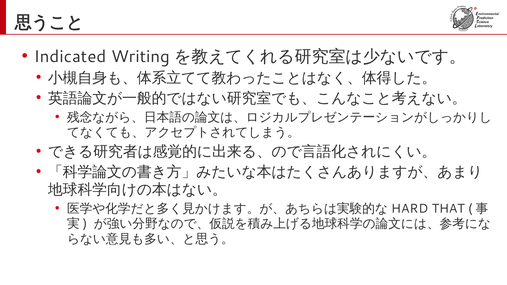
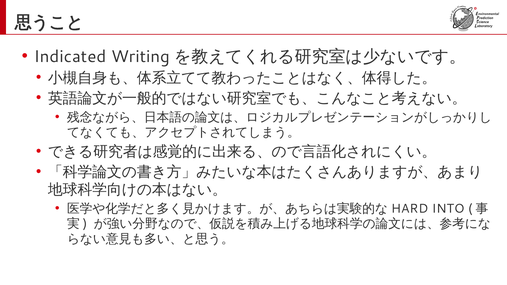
THAT: THAT -> INTO
